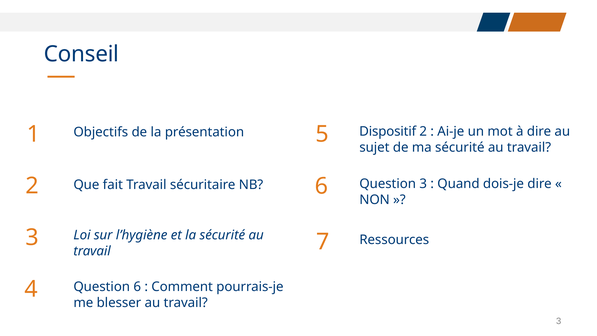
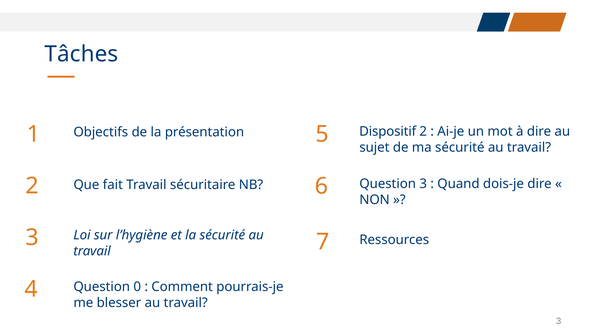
Conseil: Conseil -> Tâches
Question 6: 6 -> 0
